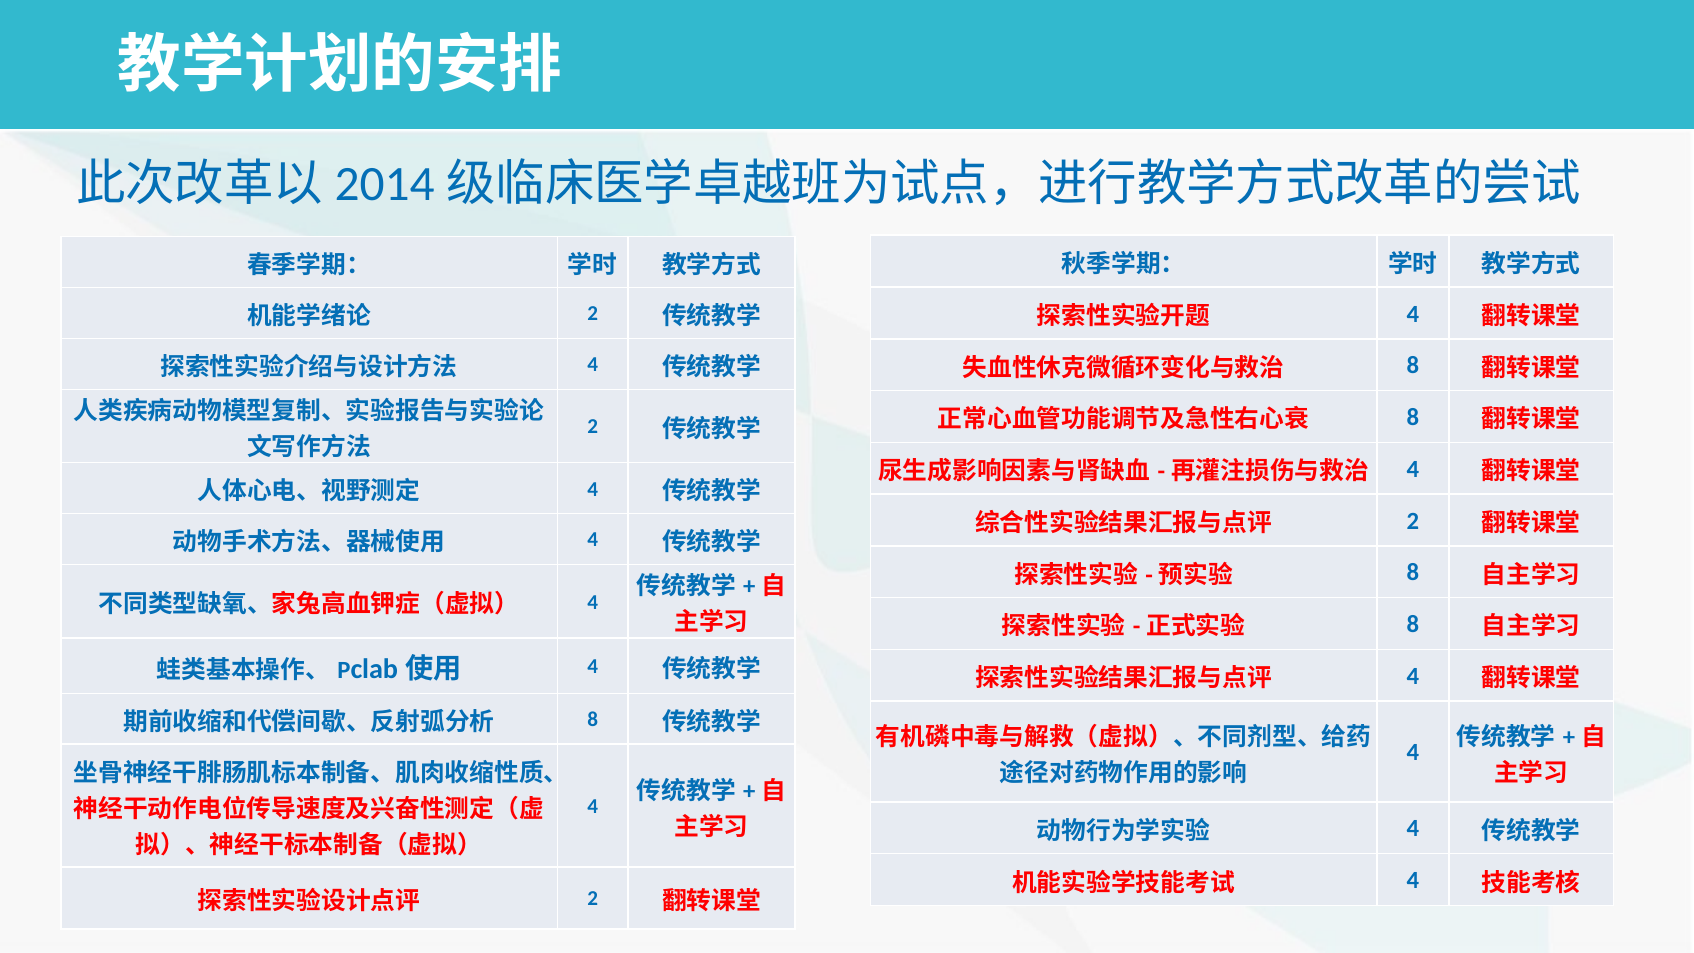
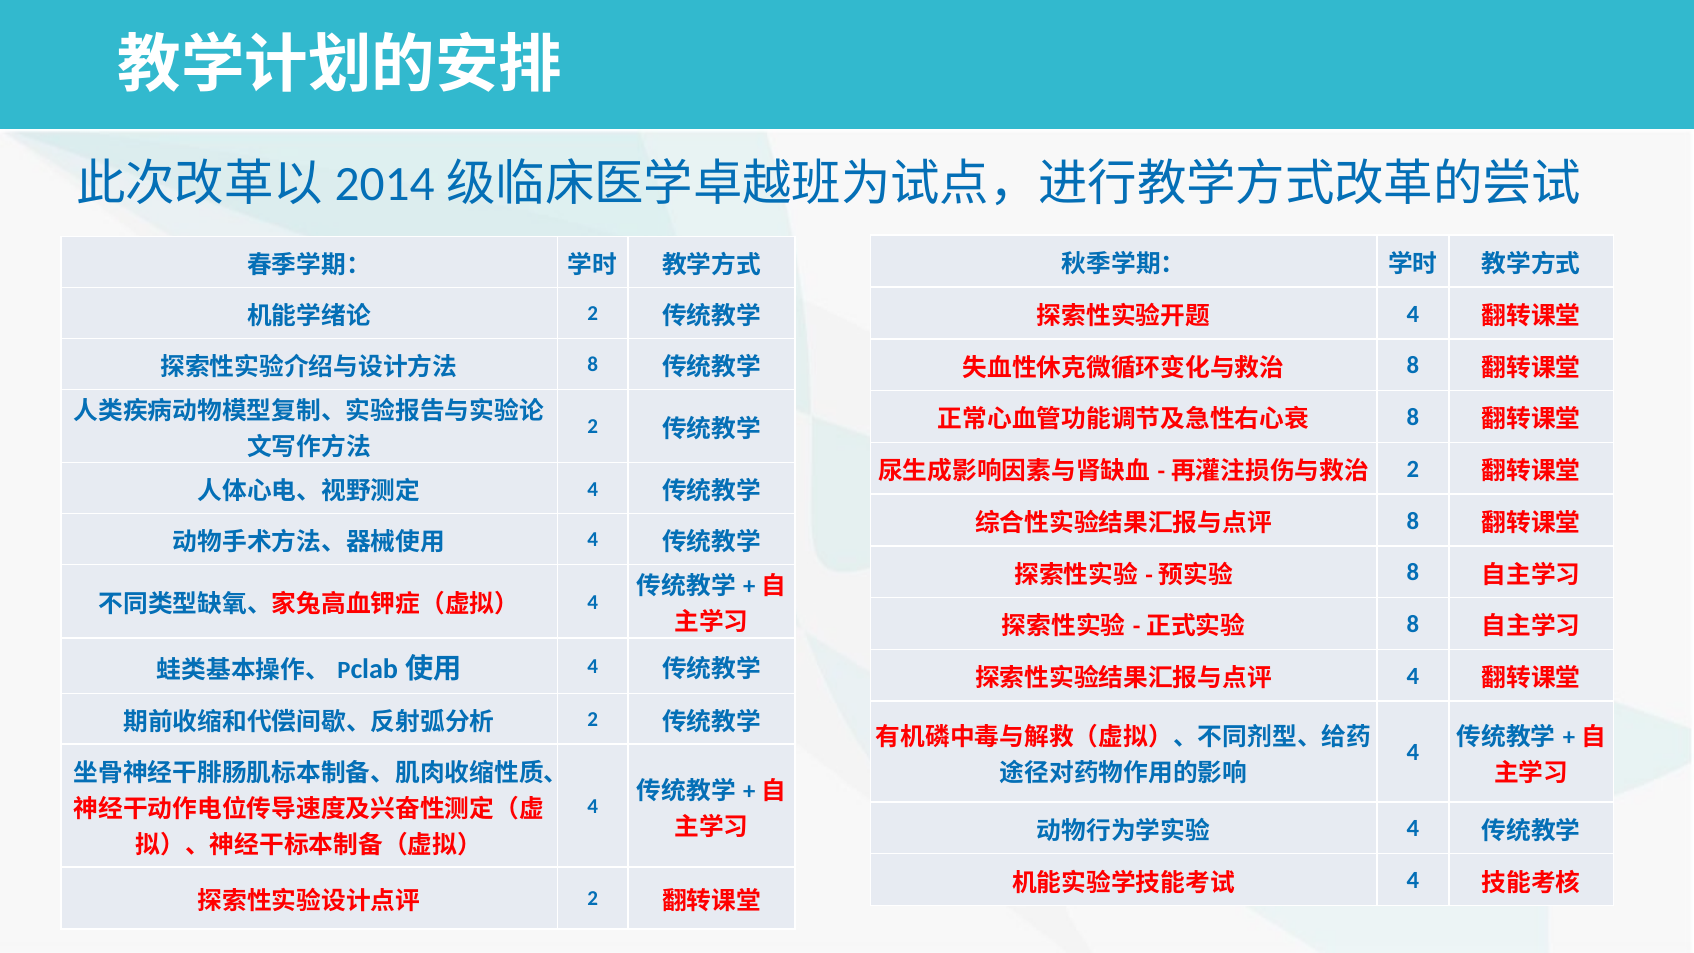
4 at (593, 365): 4 -> 8
4 at (1413, 469): 4 -> 2
2 at (1413, 521): 2 -> 8
8 at (593, 719): 8 -> 2
